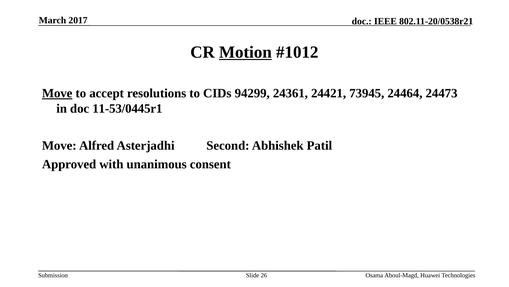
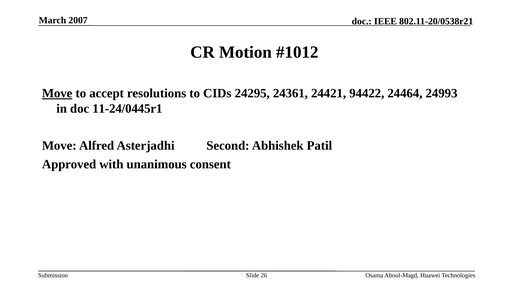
2017: 2017 -> 2007
Motion underline: present -> none
94299: 94299 -> 24295
73945: 73945 -> 94422
24473: 24473 -> 24993
11-53/0445r1: 11-53/0445r1 -> 11-24/0445r1
